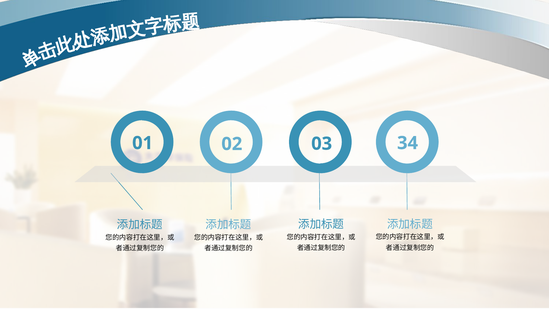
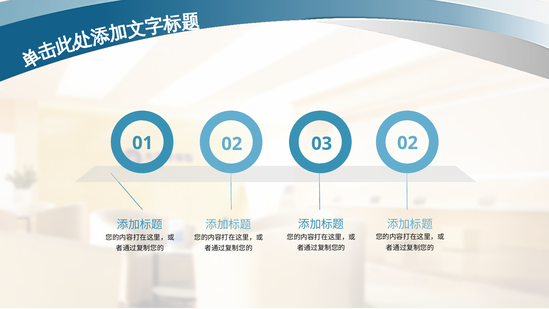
03 34: 34 -> 02
